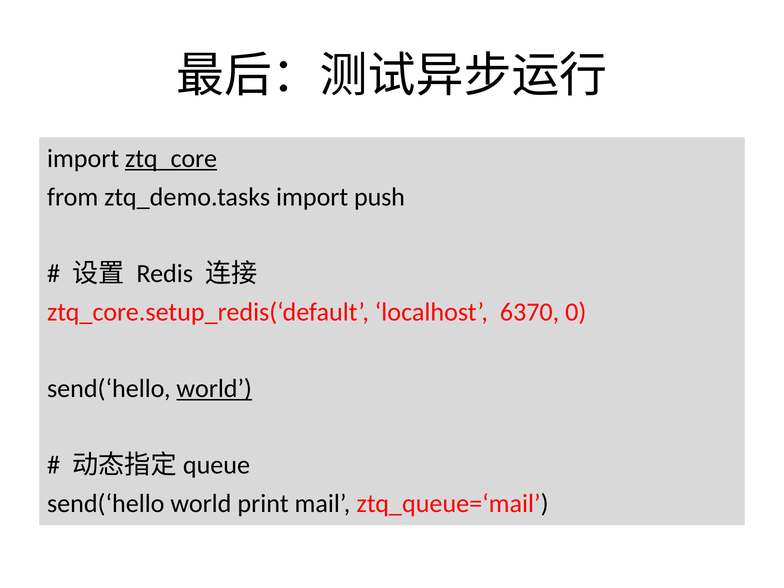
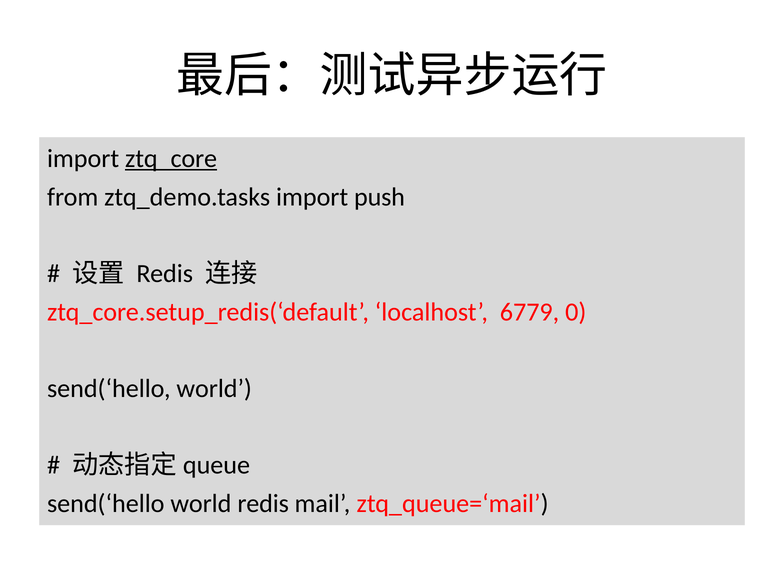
6370: 6370 -> 6779
world at (214, 389) underline: present -> none
world print: print -> redis
